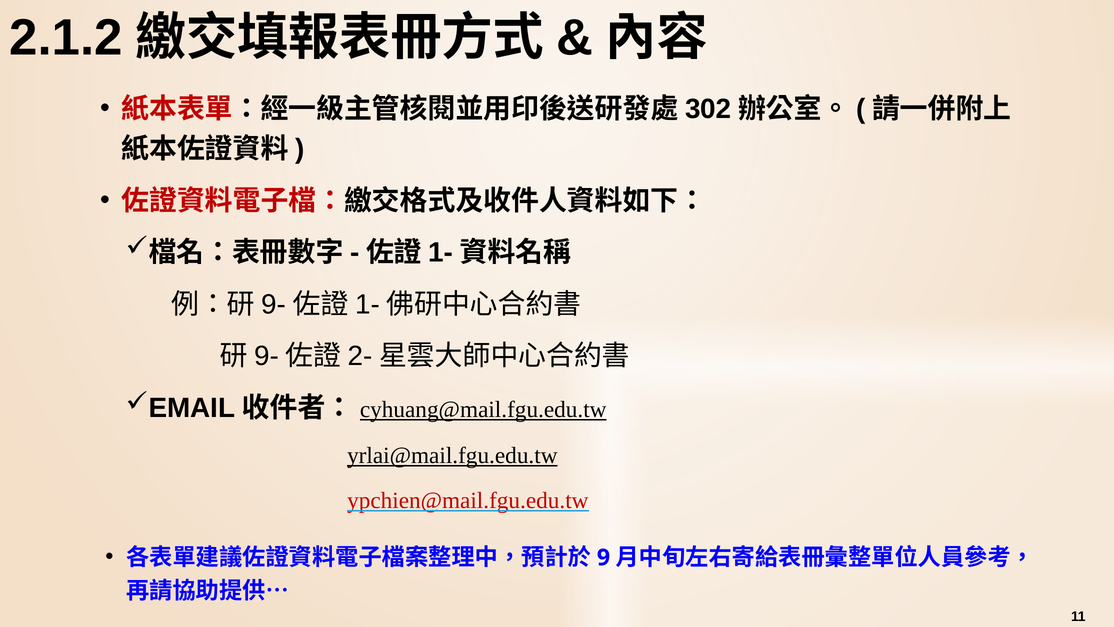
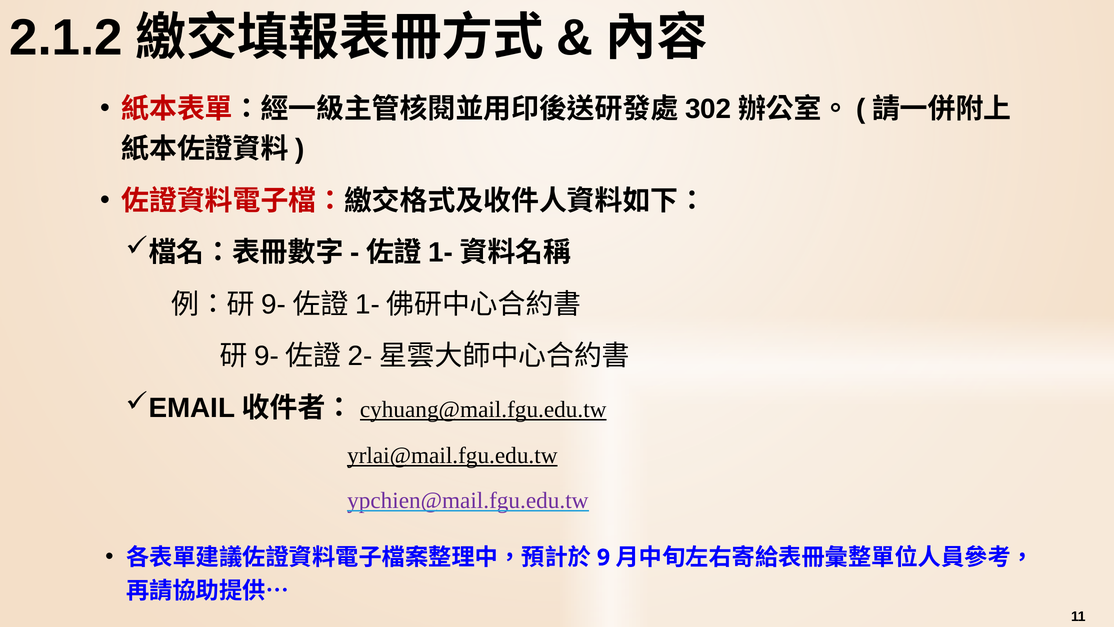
ypchien@mail.fgu.edu.tw colour: red -> purple
